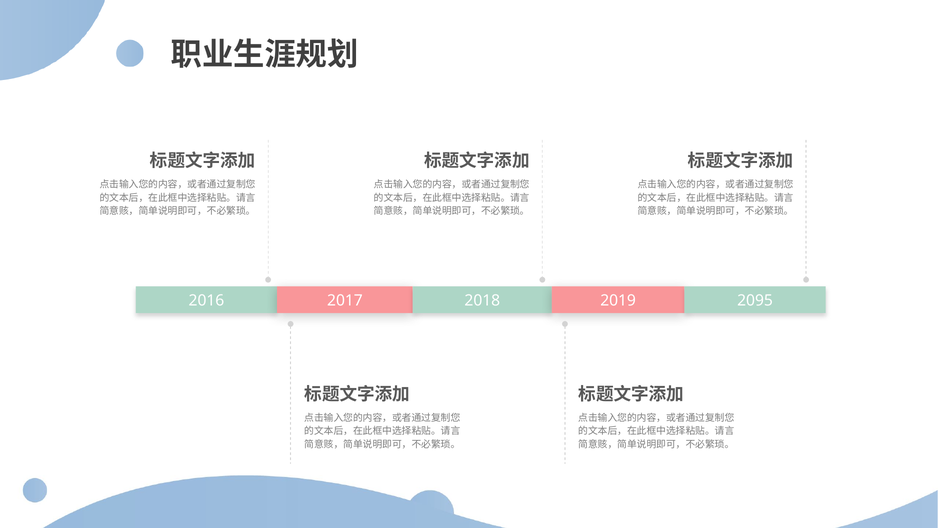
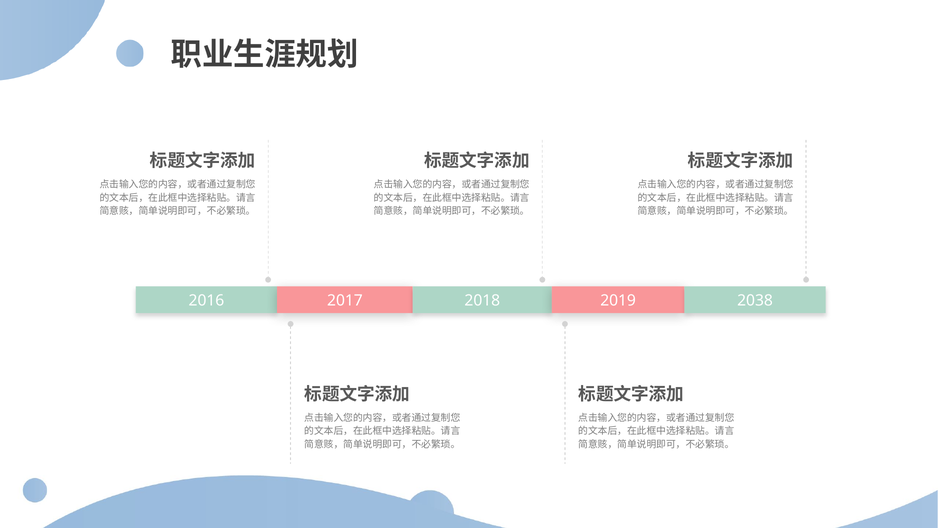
2095: 2095 -> 2038
